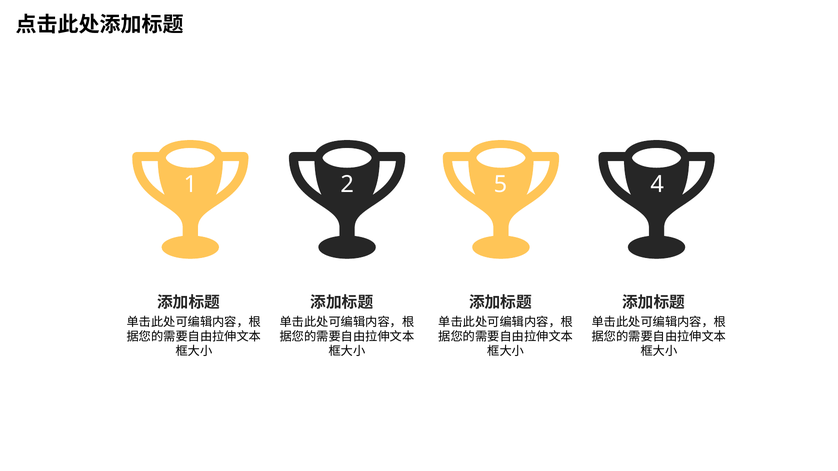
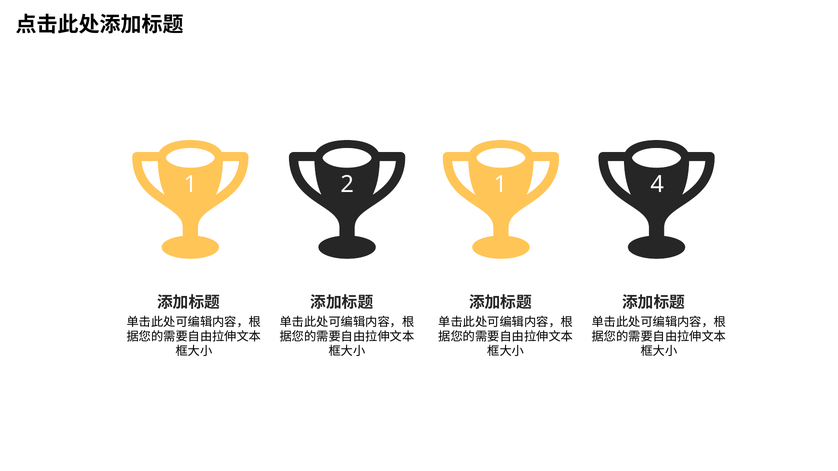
2 5: 5 -> 1
